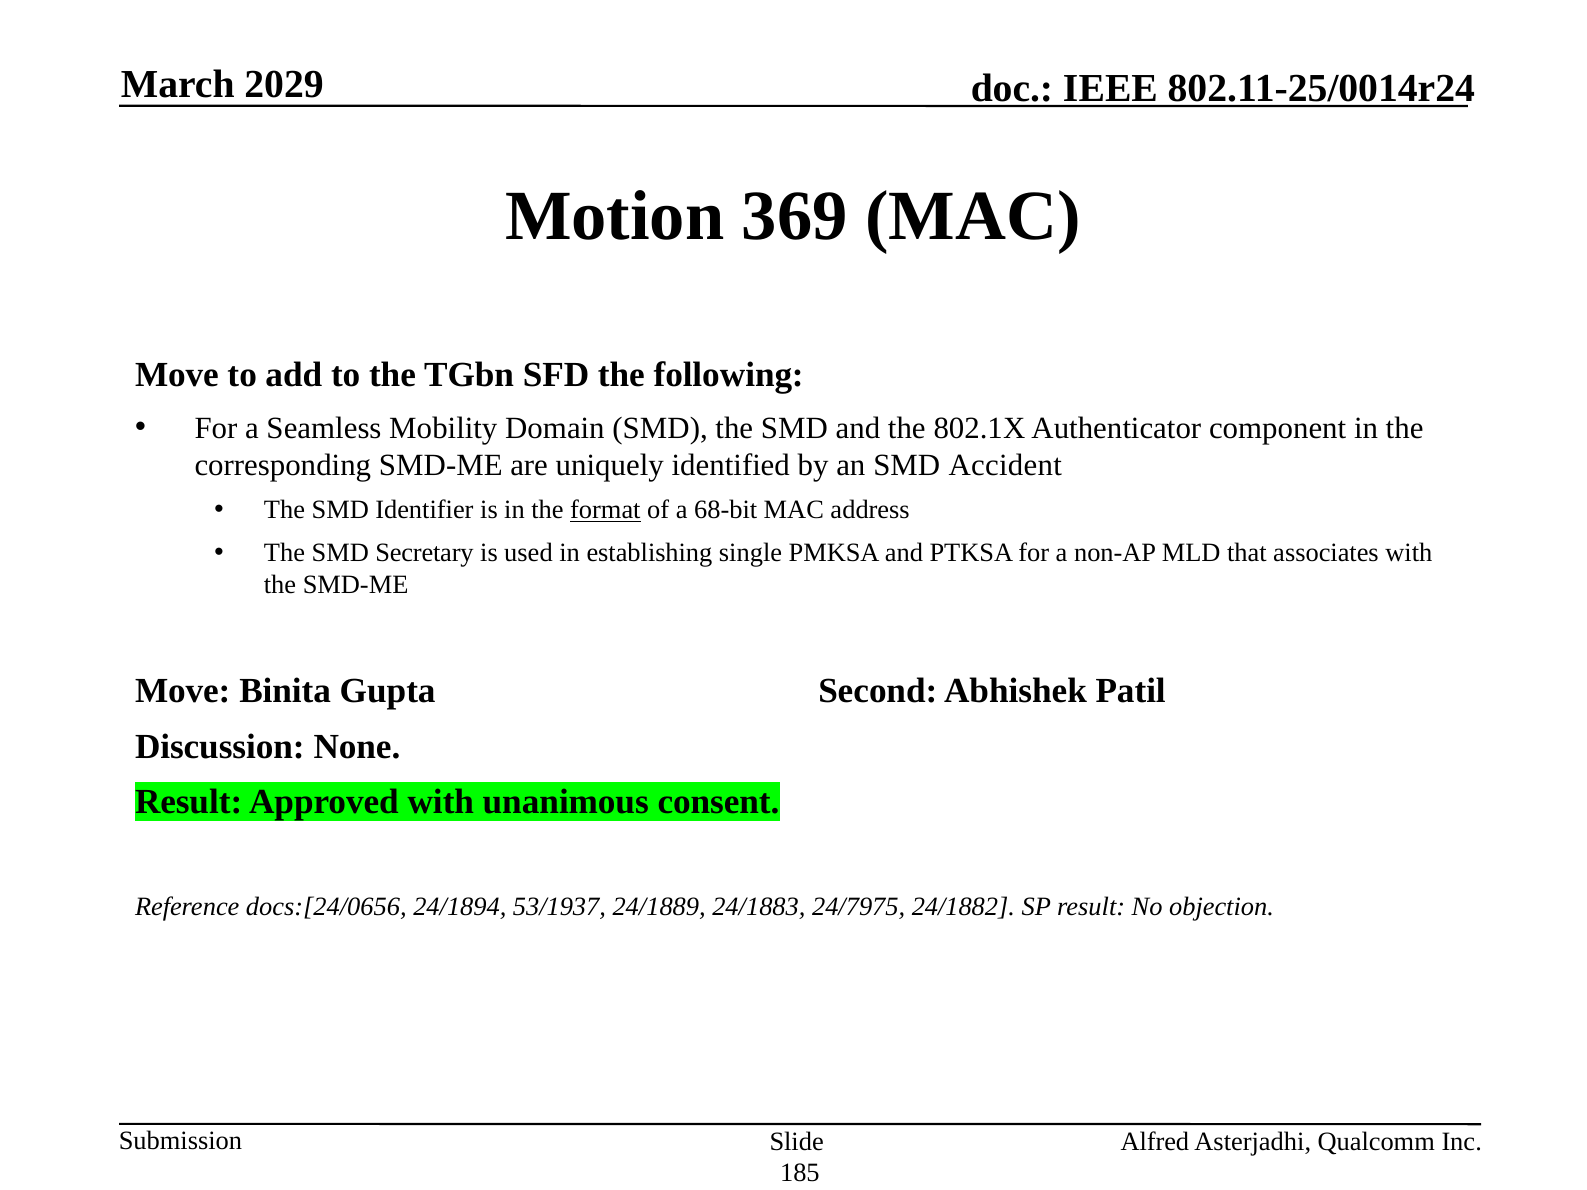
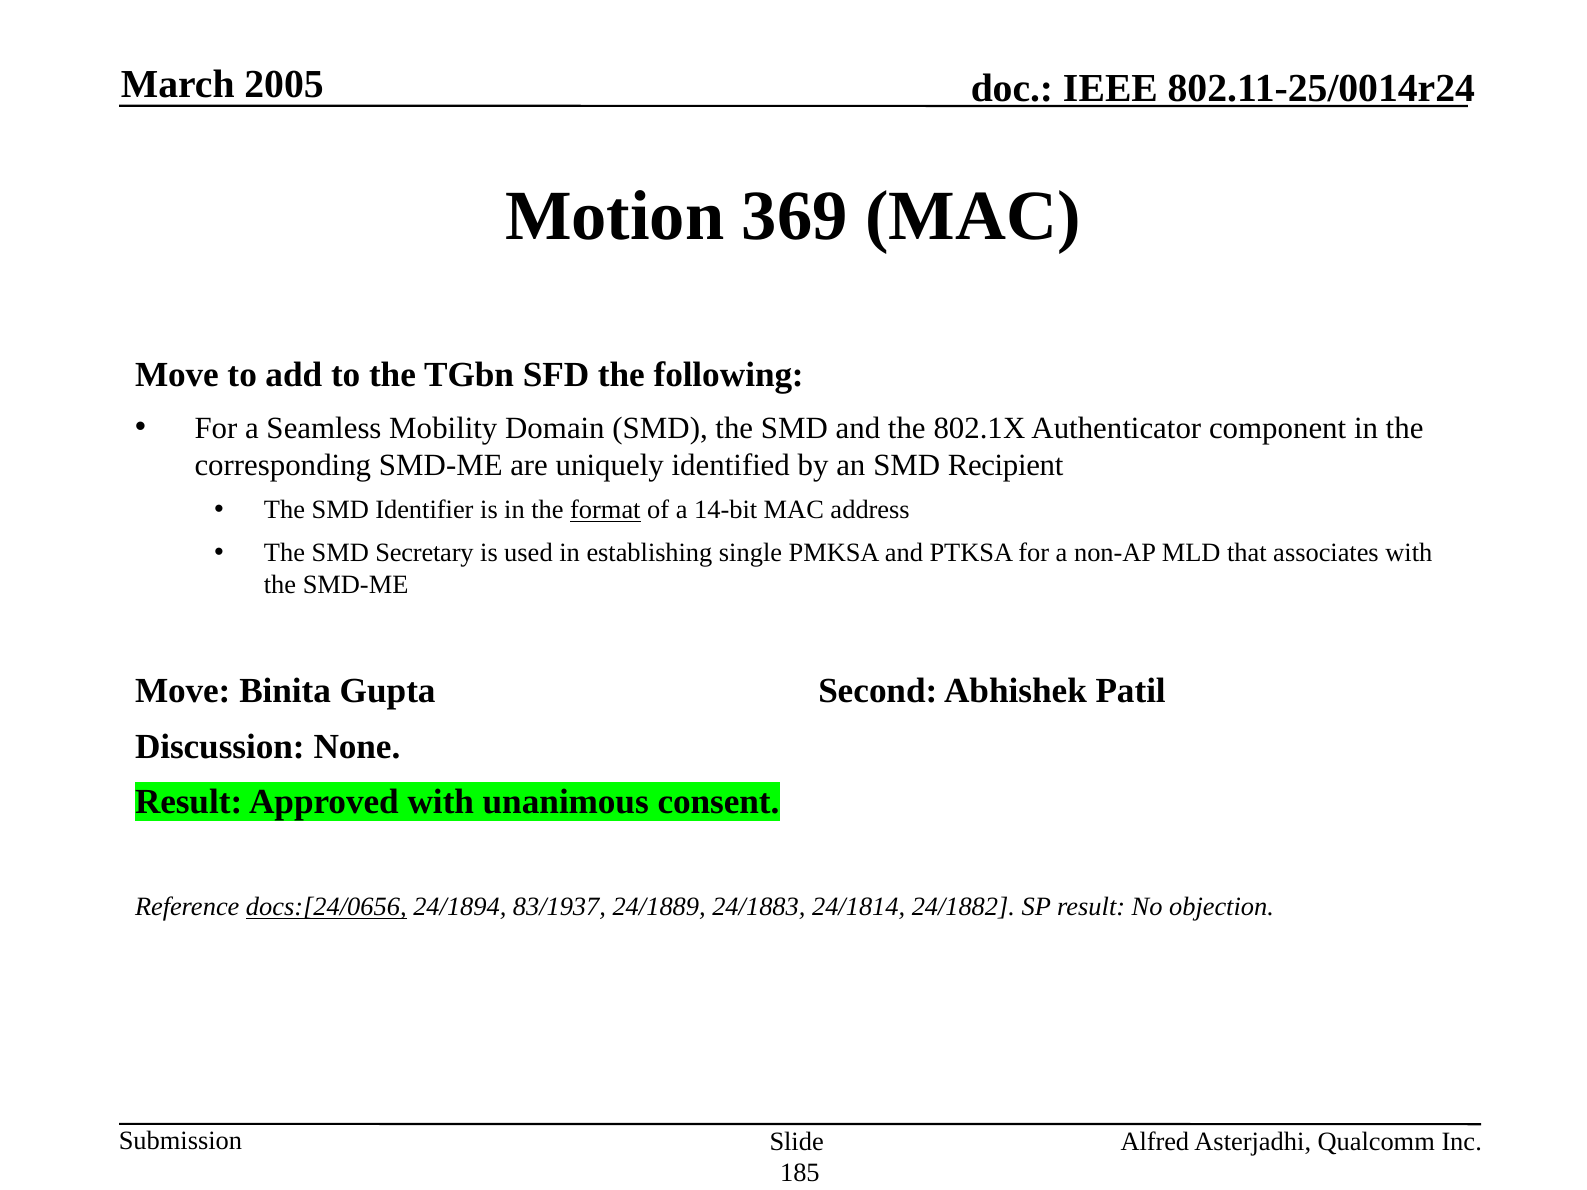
2029: 2029 -> 2005
Accident: Accident -> Recipient
68-bit: 68-bit -> 14-bit
docs:[24/0656 underline: none -> present
53/1937: 53/1937 -> 83/1937
24/7975: 24/7975 -> 24/1814
